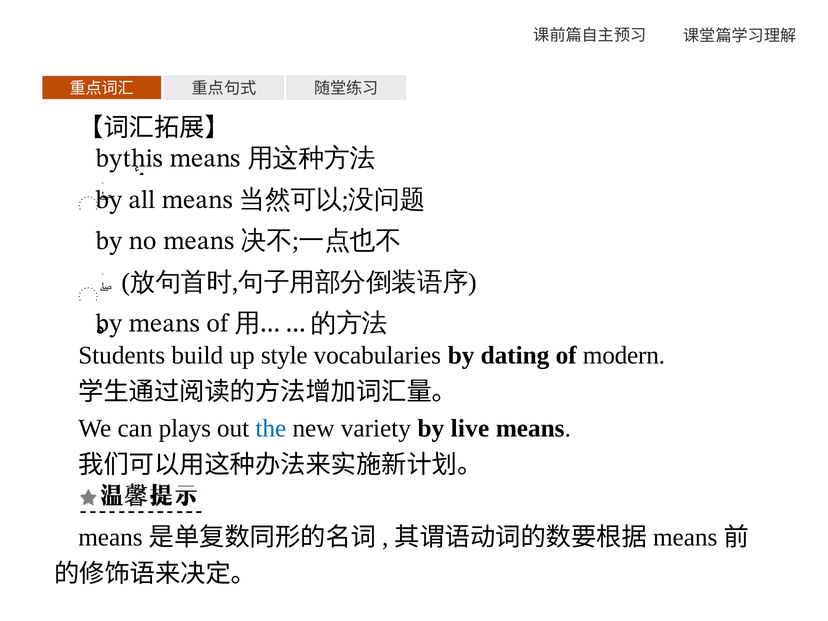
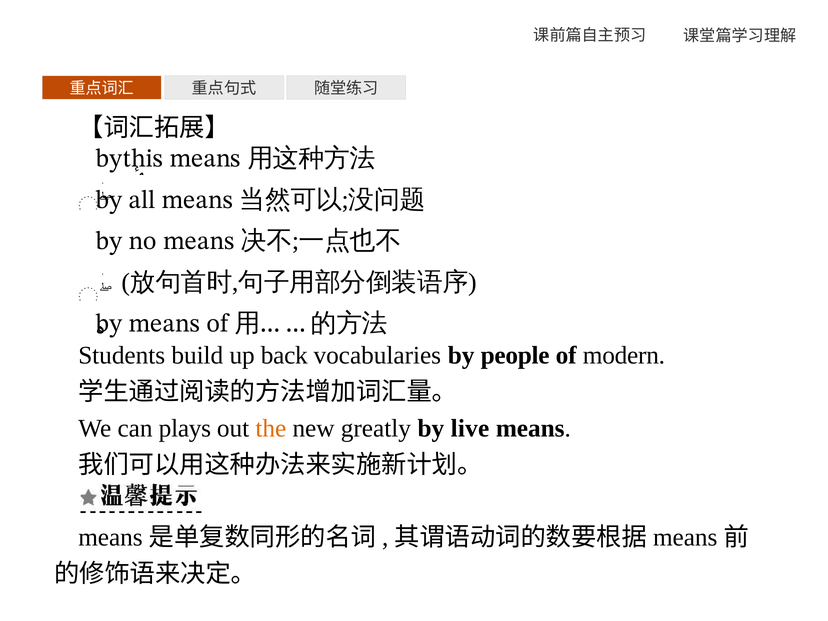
style: style -> back
dating: dating -> people
the colour: blue -> orange
variety: variety -> greatly
